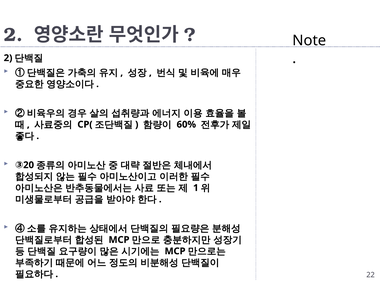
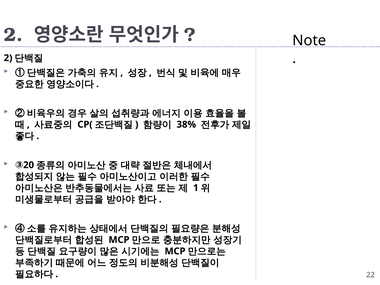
60%: 60% -> 38%
